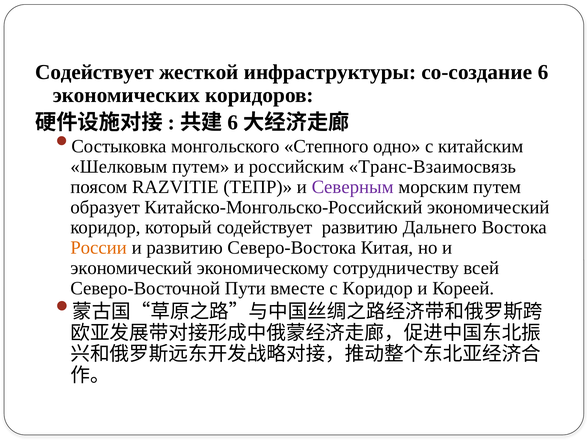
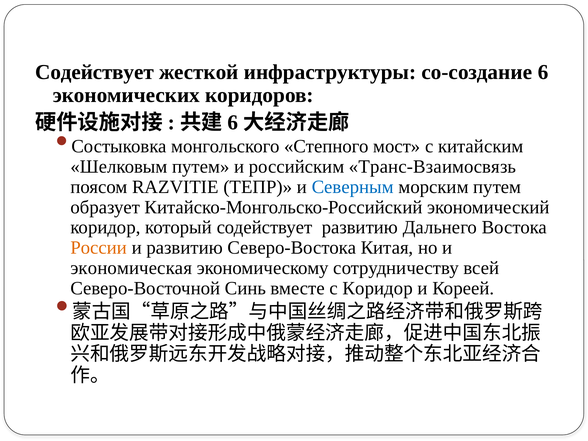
одно: одно -> мост
Северным colour: purple -> blue
экономический at (131, 268): экономический -> экономическая
Пути: Пути -> Синь
